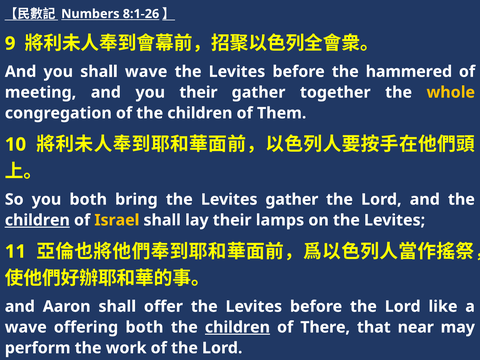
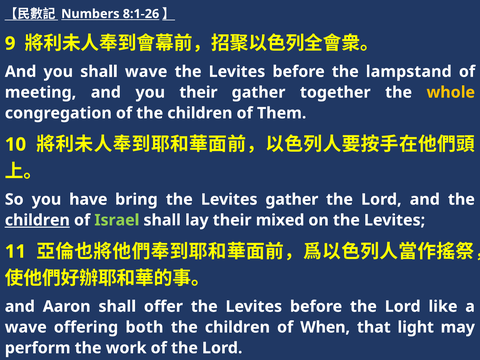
hammered: hammered -> lampstand
you both: both -> have
Israel colour: yellow -> light green
lamps: lamps -> mixed
children at (237, 327) underline: present -> none
There: There -> When
near: near -> light
